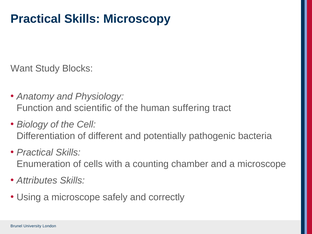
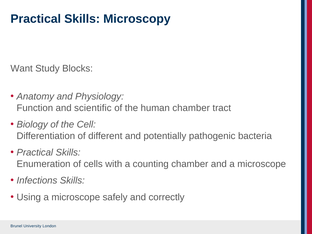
human suffering: suffering -> chamber
Attributes: Attributes -> Infections
